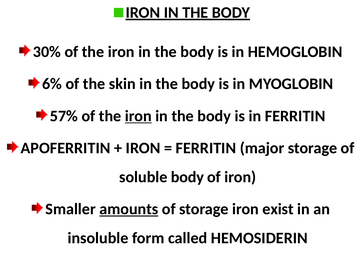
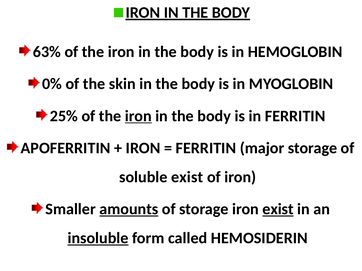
30%: 30% -> 63%
6%: 6% -> 0%
57%: 57% -> 25%
soluble body: body -> exist
exist at (278, 210) underline: none -> present
insoluble underline: none -> present
